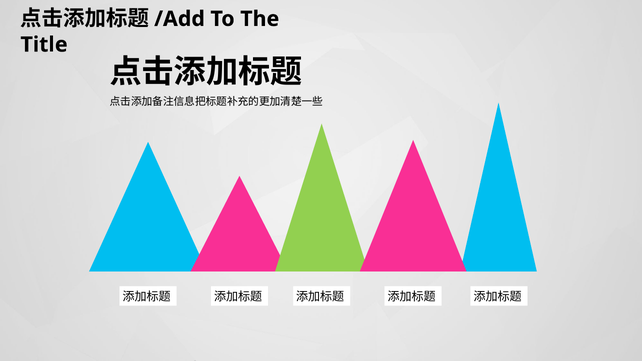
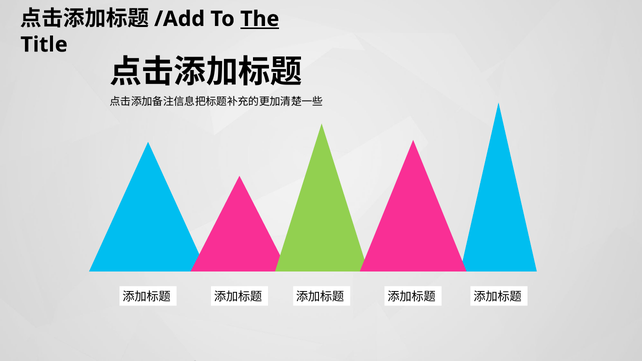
The underline: none -> present
